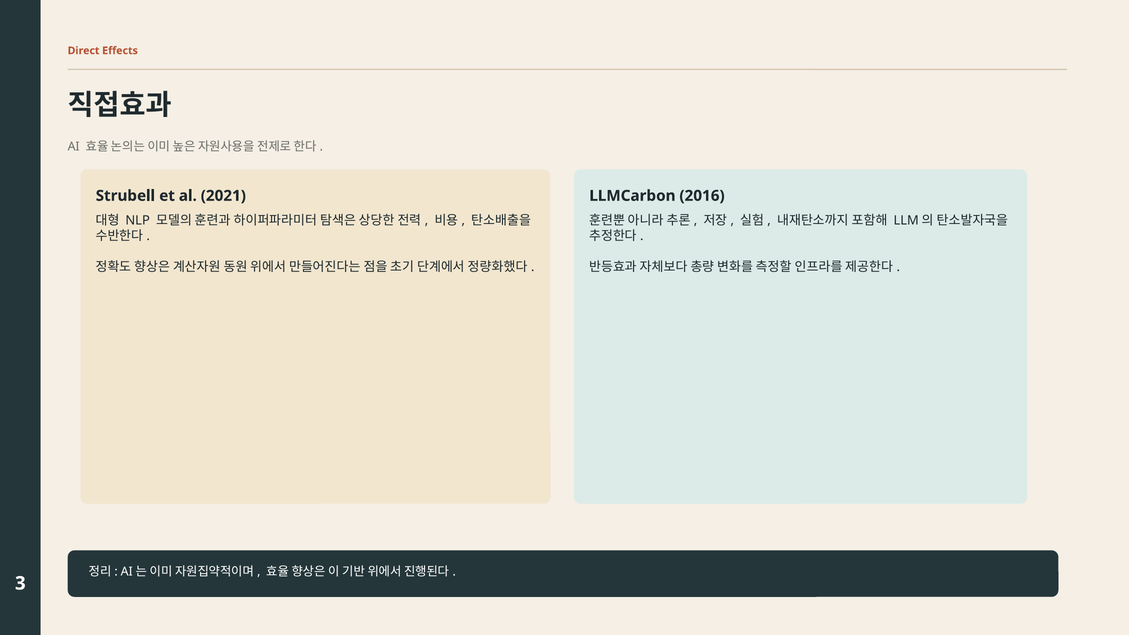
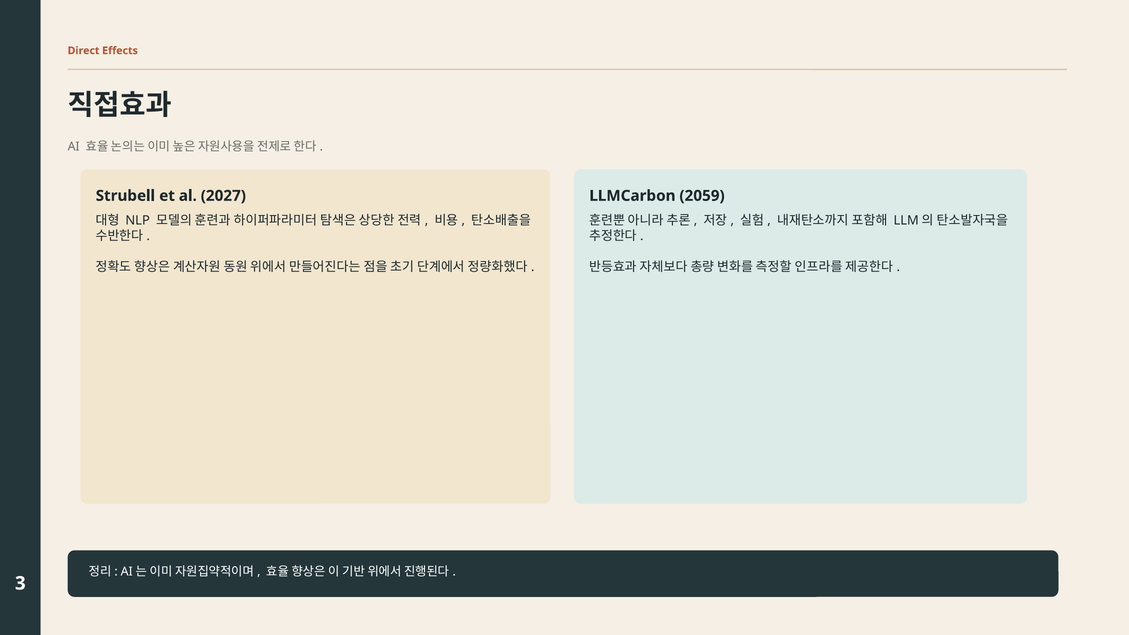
2021: 2021 -> 2027
2016: 2016 -> 2059
